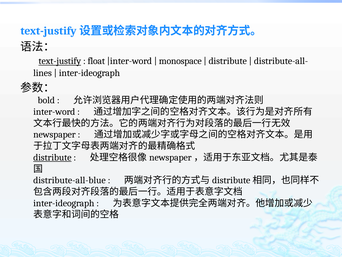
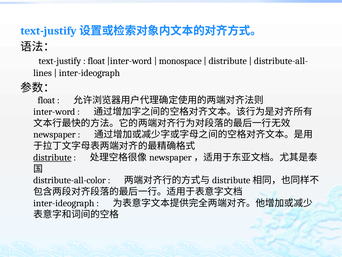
text-justify underline: present -> none
bold at (46, 100): bold -> float
distribute-all-blue: distribute-all-blue -> distribute-all-color
